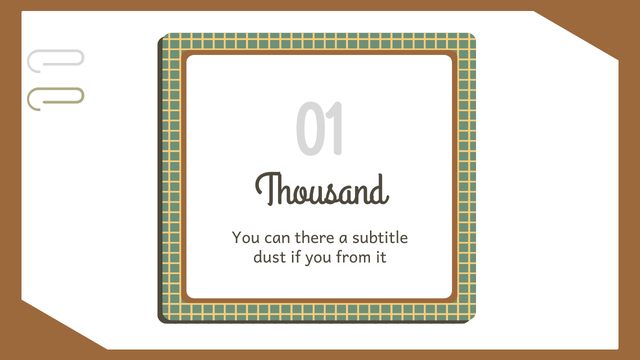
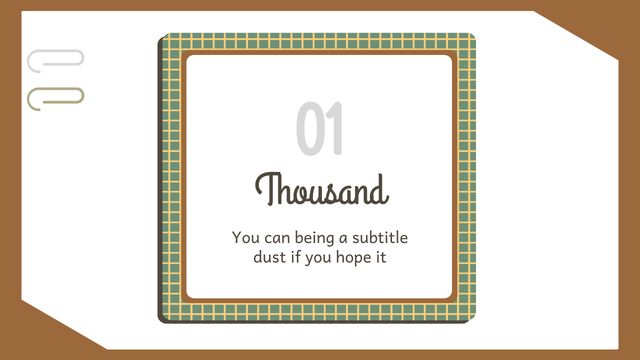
there: there -> being
from: from -> hope
